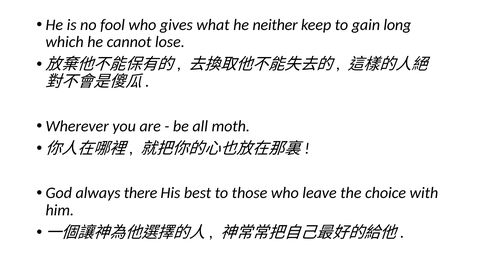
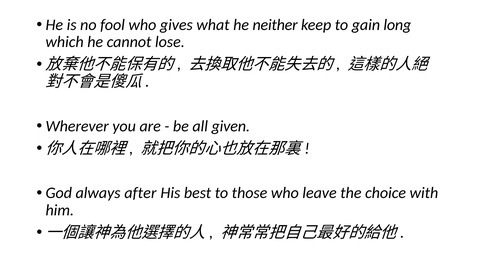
moth: moth -> given
there: there -> after
